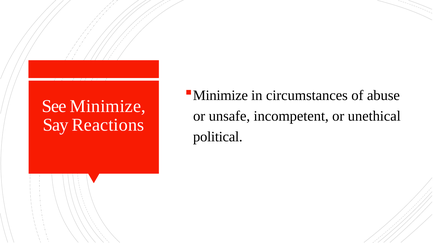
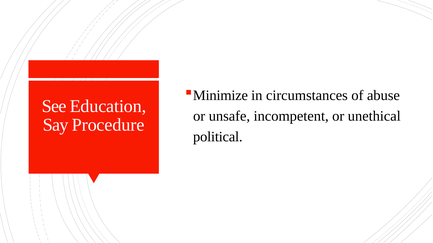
See Minimize: Minimize -> Education
Reactions: Reactions -> Procedure
